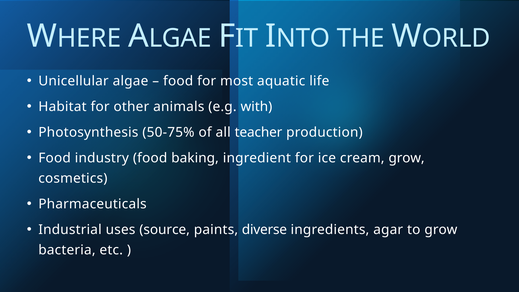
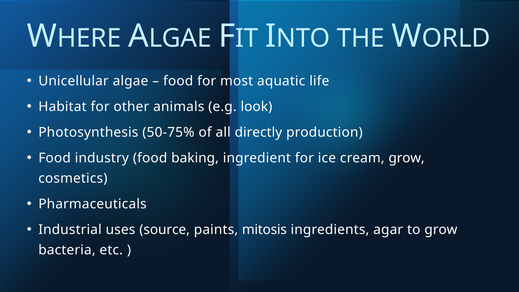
with: with -> look
teacher: teacher -> directly
diverse: diverse -> mitosis
